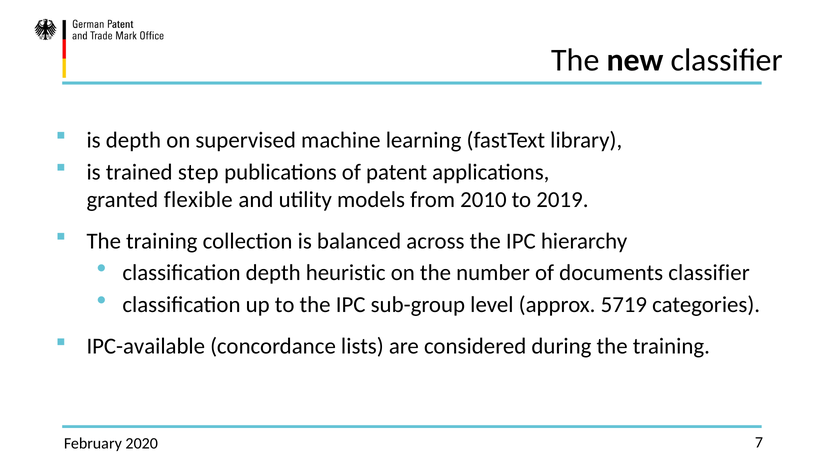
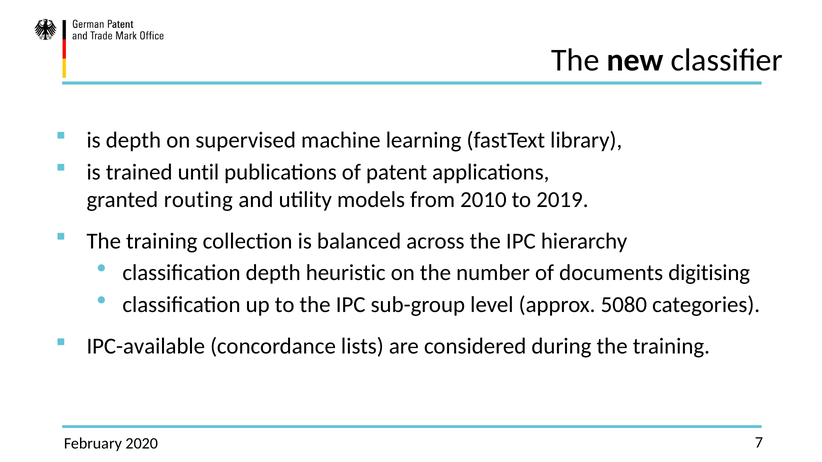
step: step -> until
flexible: flexible -> routing
documents classifier: classifier -> digitising
5719: 5719 -> 5080
